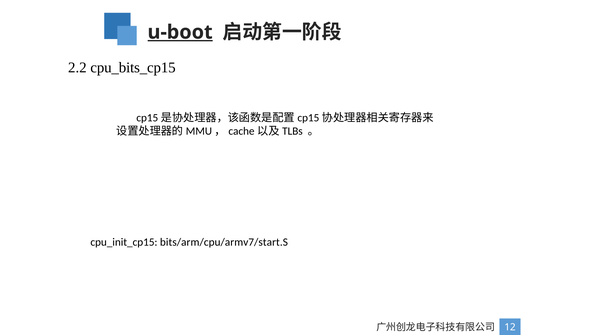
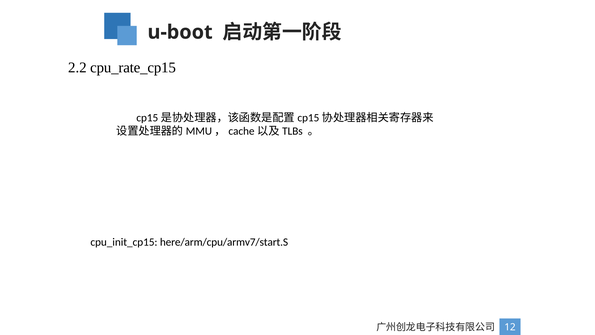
u-boot underline: present -> none
cpu_bits_cp15: cpu_bits_cp15 -> cpu_rate_cp15
bits/arm/cpu/armv7/start.S: bits/arm/cpu/armv7/start.S -> here/arm/cpu/armv7/start.S
